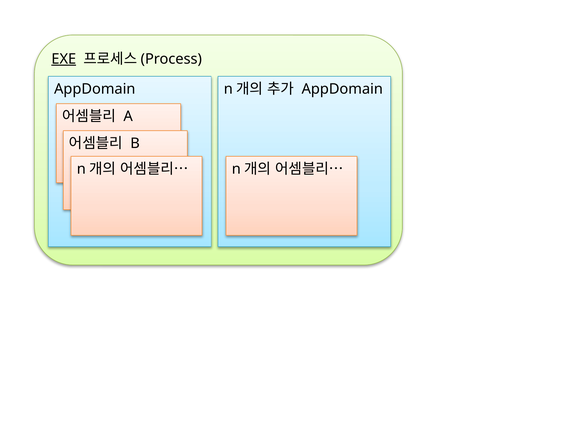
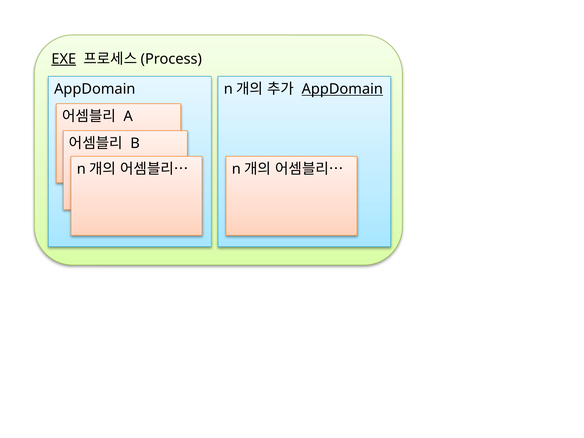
AppDomain at (342, 89) underline: none -> present
